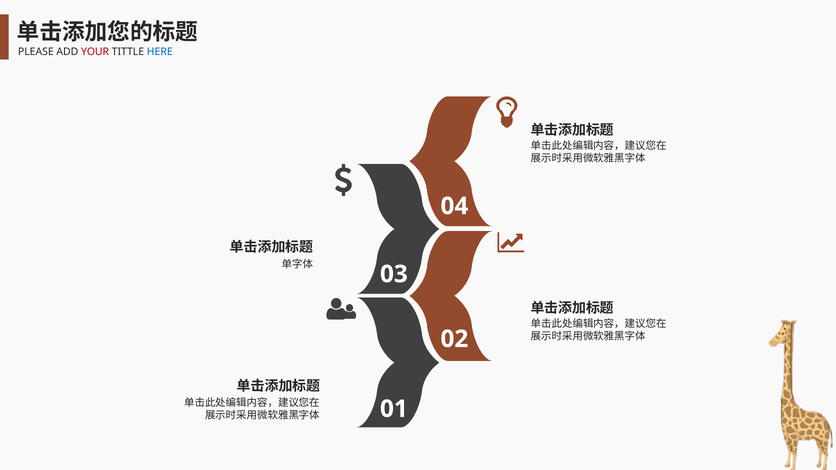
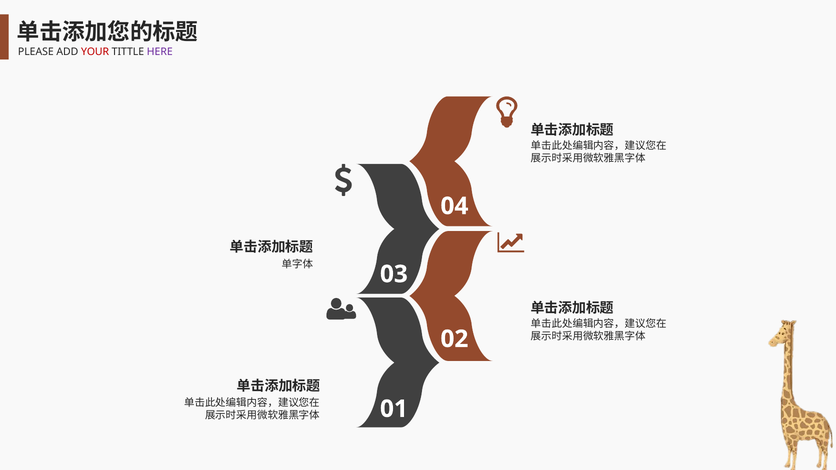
HERE colour: blue -> purple
